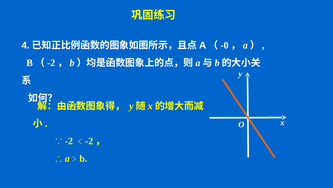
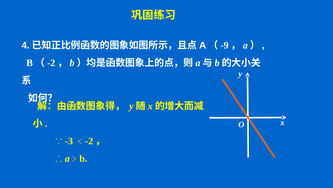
-0: -0 -> -9
-2 at (69, 141): -2 -> -3
